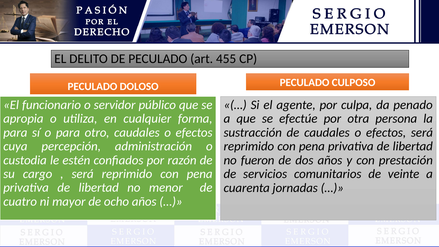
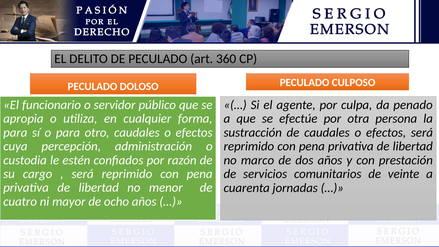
455: 455 -> 360
fueron: fueron -> marco
